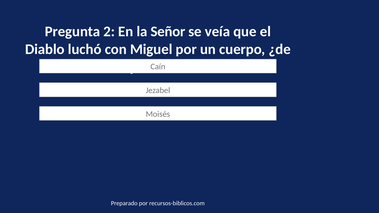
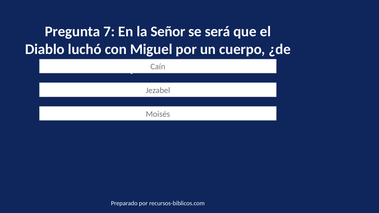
2: 2 -> 7
veía: veía -> será
